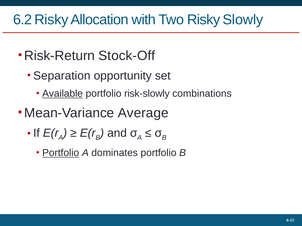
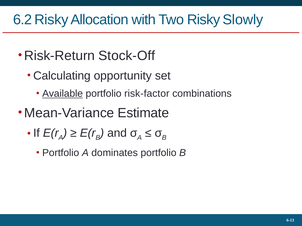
Separation: Separation -> Calculating
risk-slowly: risk-slowly -> risk-factor
Average: Average -> Estimate
Portfolio at (61, 153) underline: present -> none
